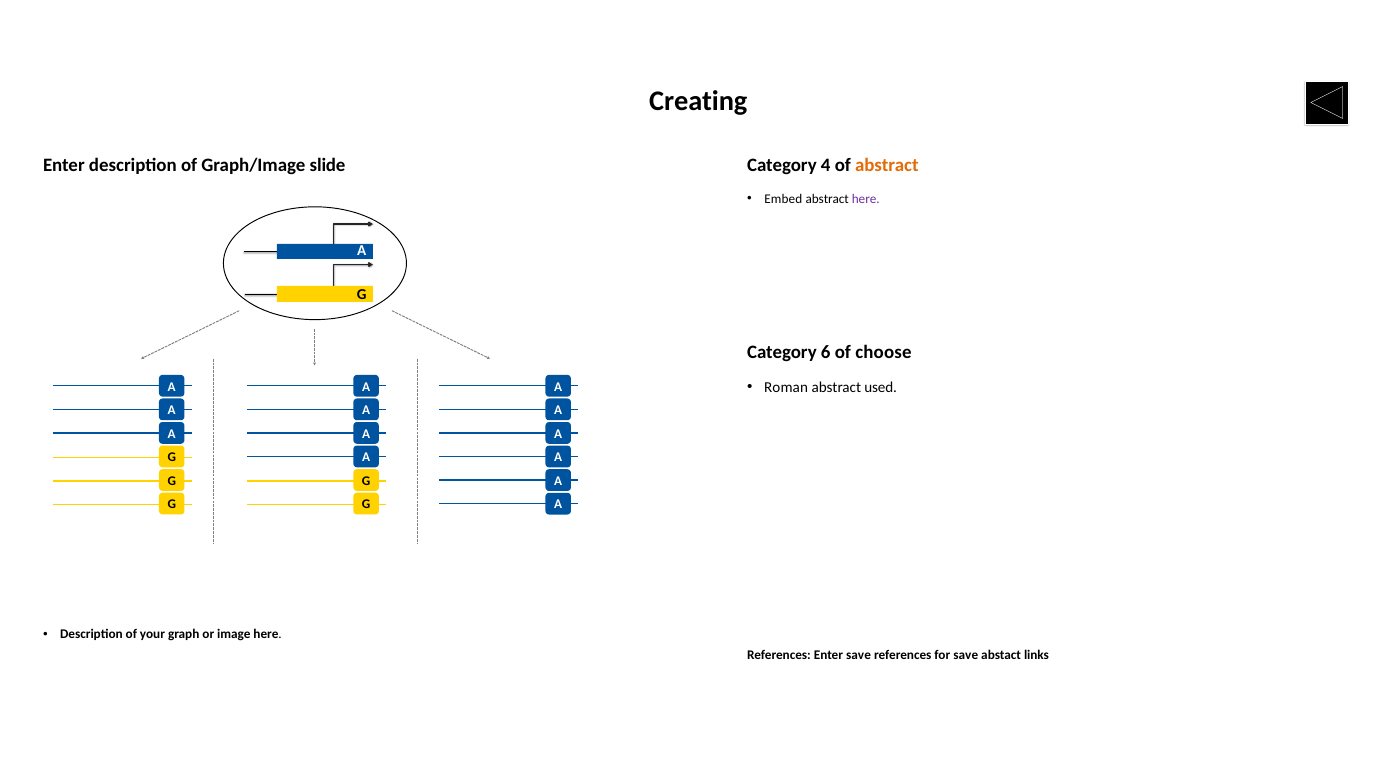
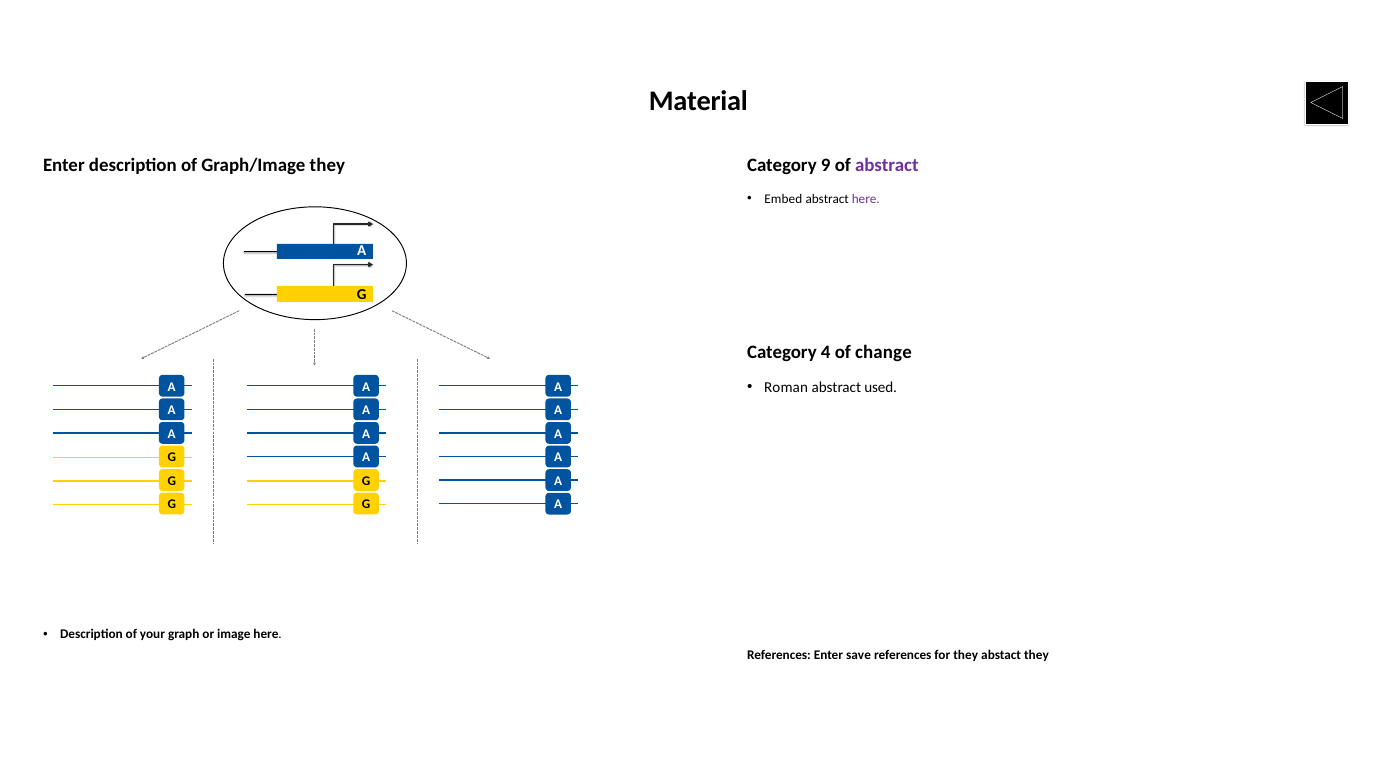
Creating: Creating -> Material
Graph/Image slide: slide -> they
4: 4 -> 9
abstract at (887, 165) colour: orange -> purple
6: 6 -> 4
choose: choose -> change
for save: save -> they
abstact links: links -> they
